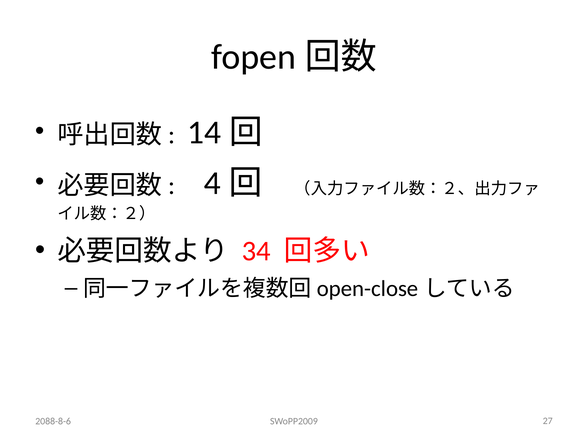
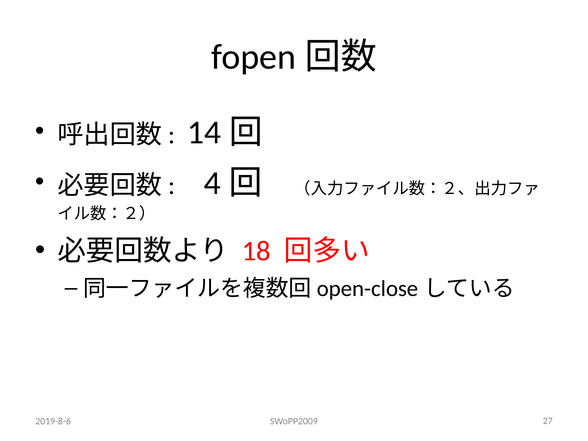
34: 34 -> 18
2088-8-6: 2088-8-6 -> 2019-8-6
